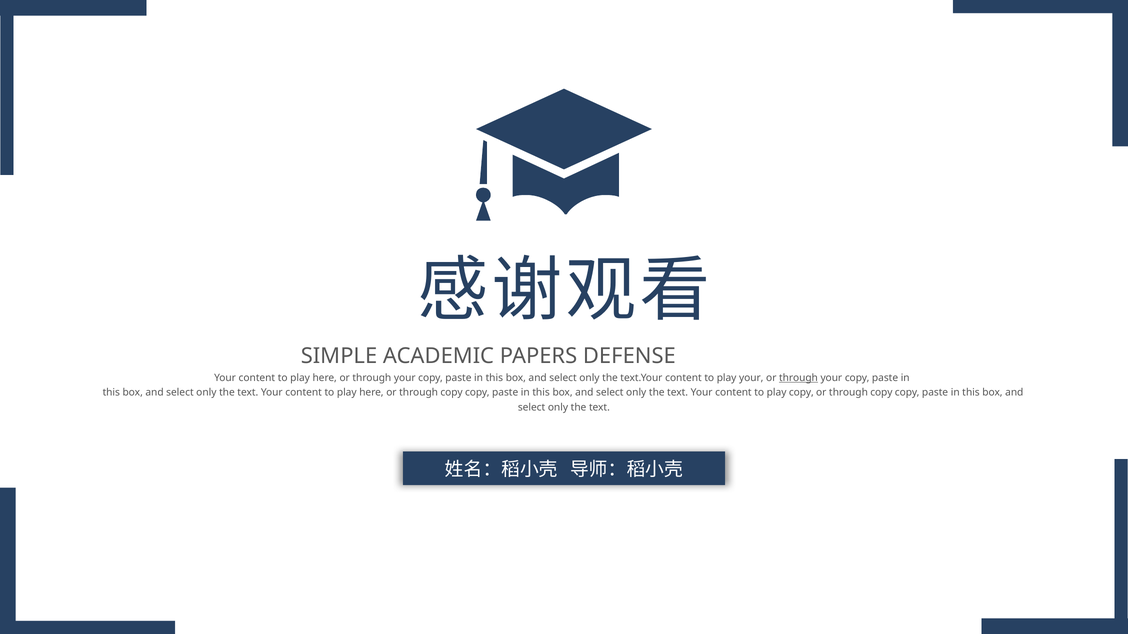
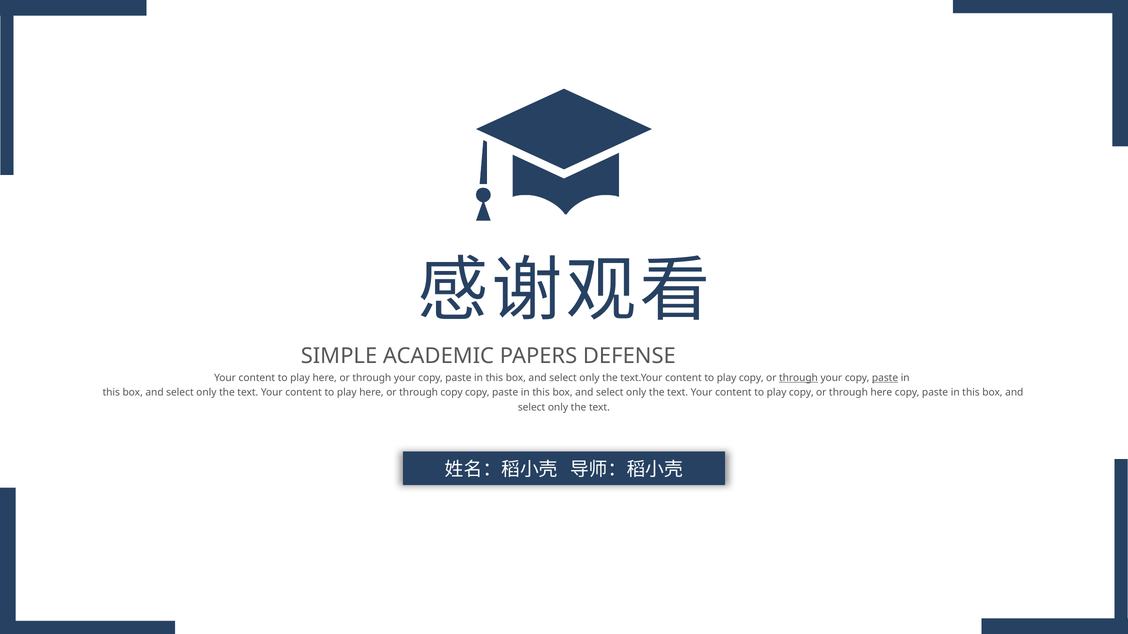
your at (751, 378): your -> copy
paste at (885, 378) underline: none -> present
copy at (881, 393): copy -> here
